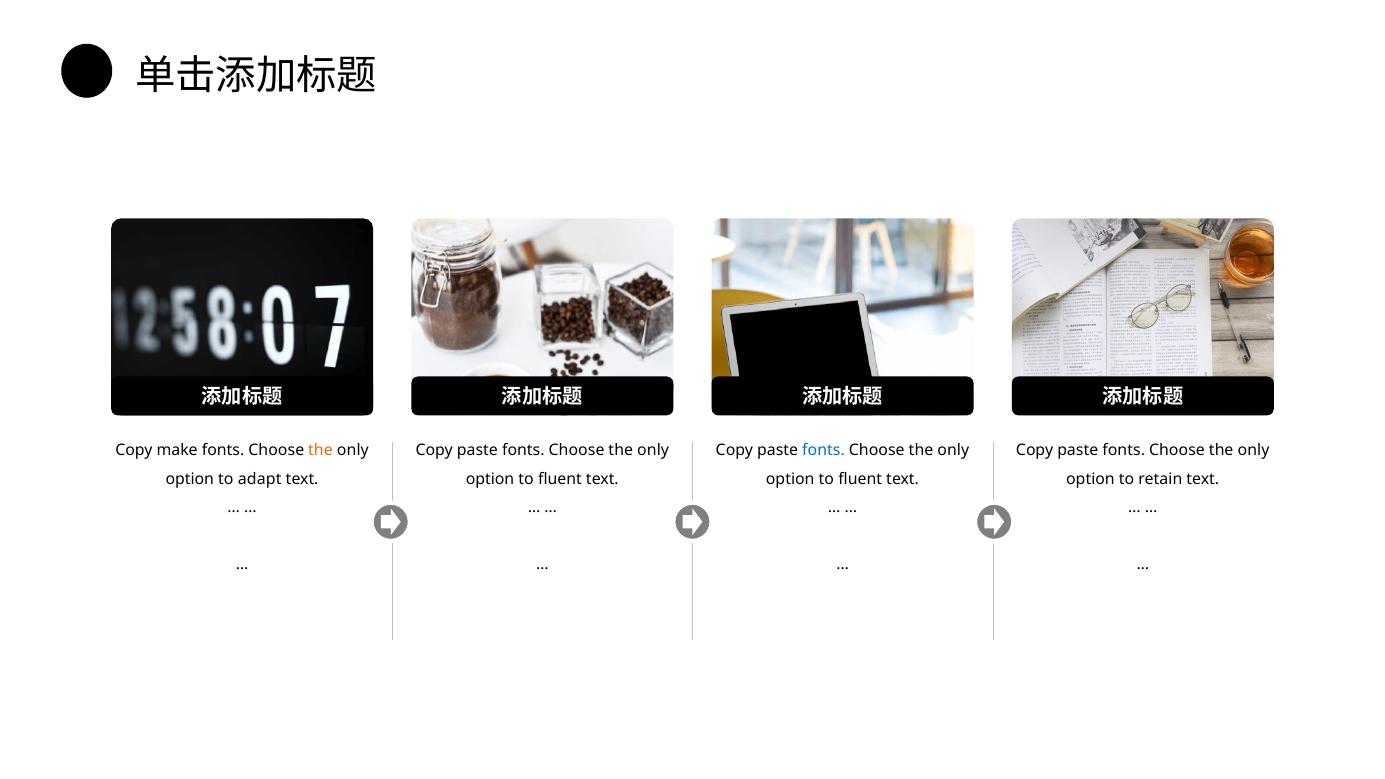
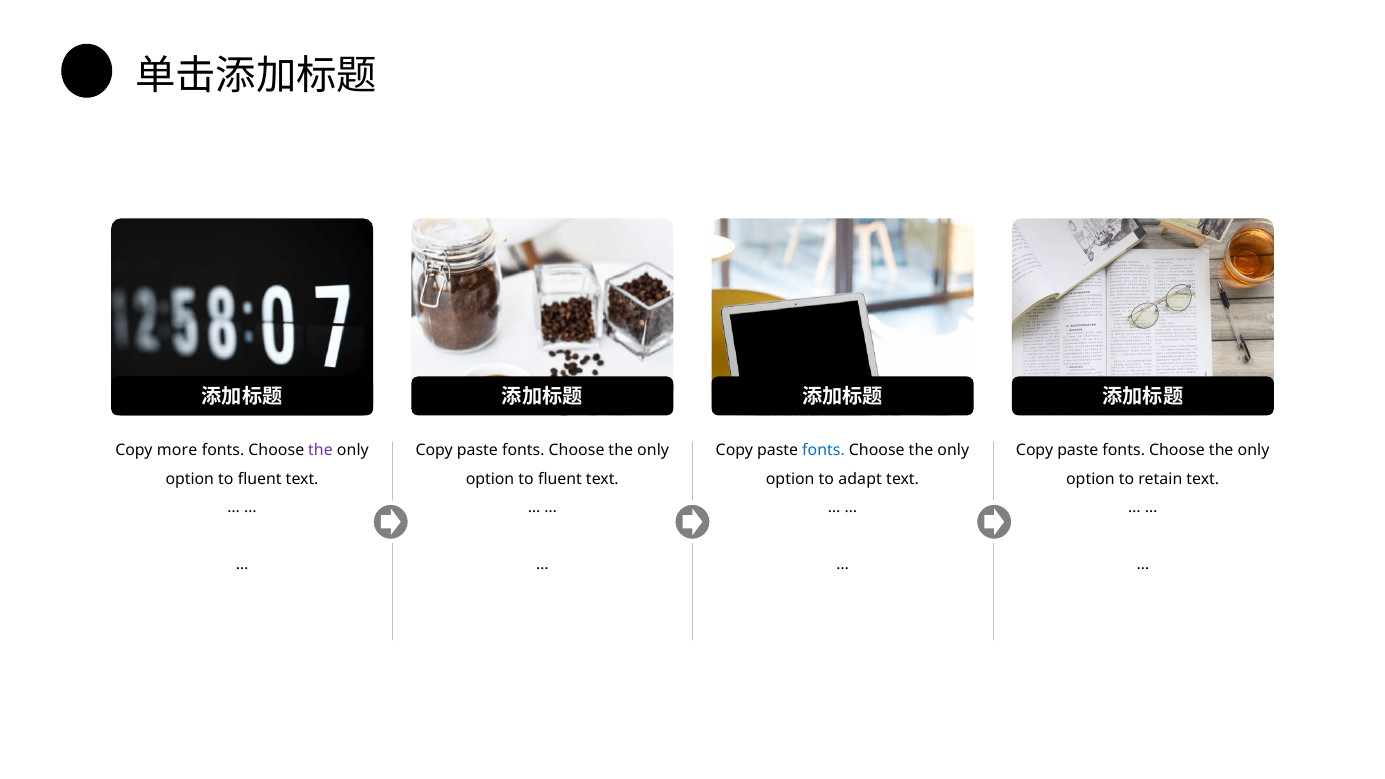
make: make -> more
the at (320, 450) colour: orange -> purple
adapt at (260, 479): adapt -> fluent
fluent at (860, 479): fluent -> adapt
